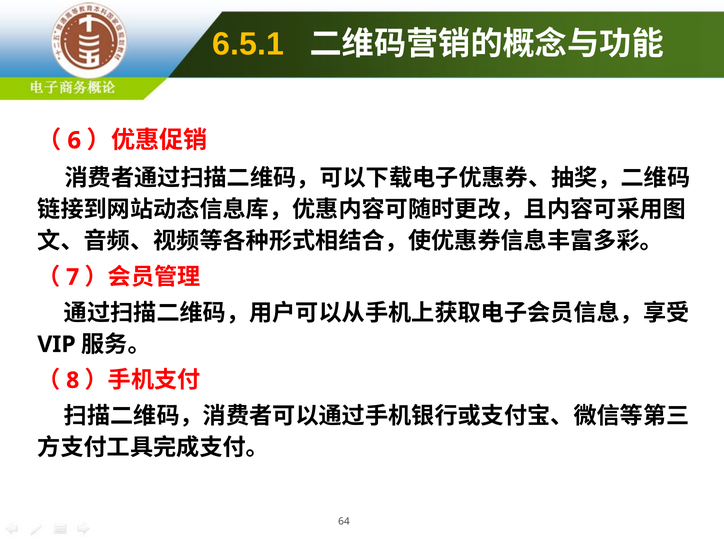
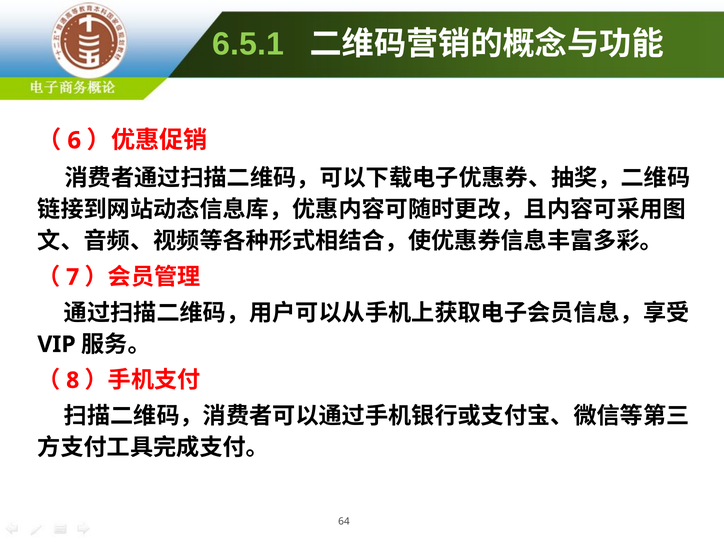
6.5.1 colour: yellow -> light green
